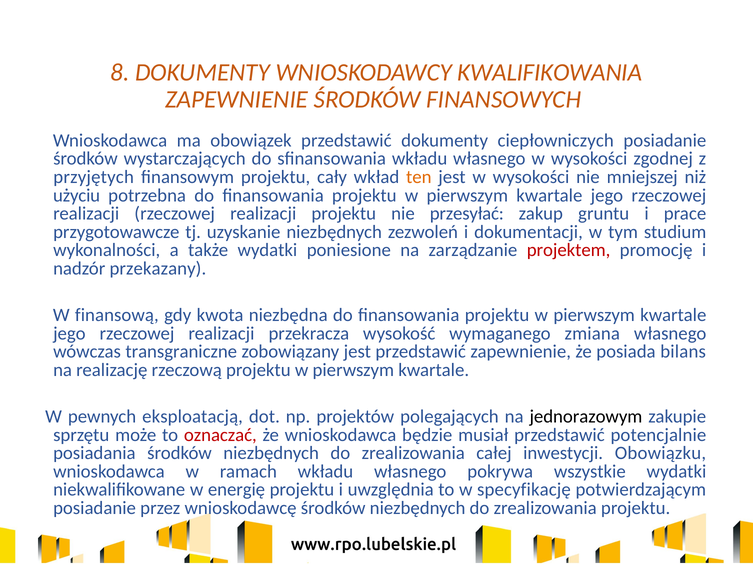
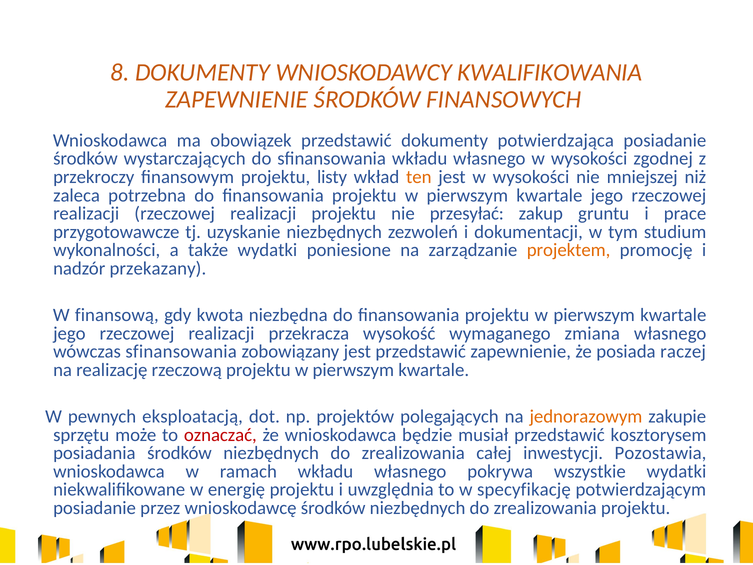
ciepłowniczych: ciepłowniczych -> potwierdzająca
przyjętych: przyjętych -> przekroczy
cały: cały -> listy
użyciu: użyciu -> zaleca
projektem colour: red -> orange
wówczas transgraniczne: transgraniczne -> sfinansowania
bilans: bilans -> raczej
jednorazowym colour: black -> orange
potencjalnie: potencjalnie -> kosztorysem
Obowiązku: Obowiązku -> Pozostawia
